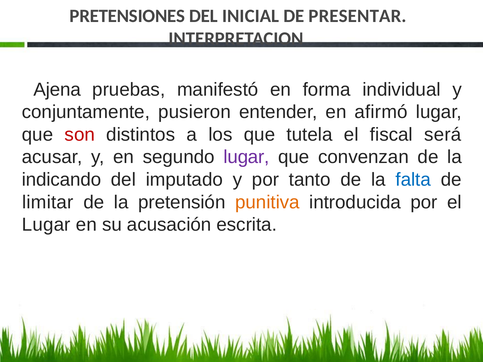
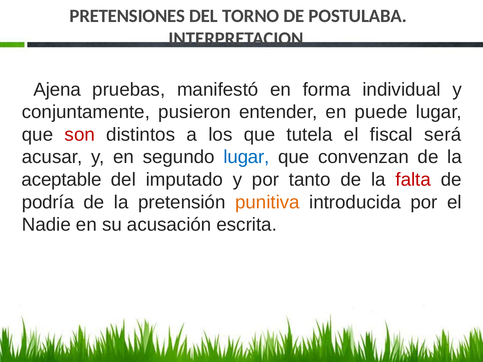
INICIAL: INICIAL -> TORNO
PRESENTAR: PRESENTAR -> POSTULABA
afirmó: afirmó -> puede
lugar at (246, 157) colour: purple -> blue
indicando: indicando -> aceptable
falta colour: blue -> red
limitar: limitar -> podría
Lugar at (46, 225): Lugar -> Nadie
